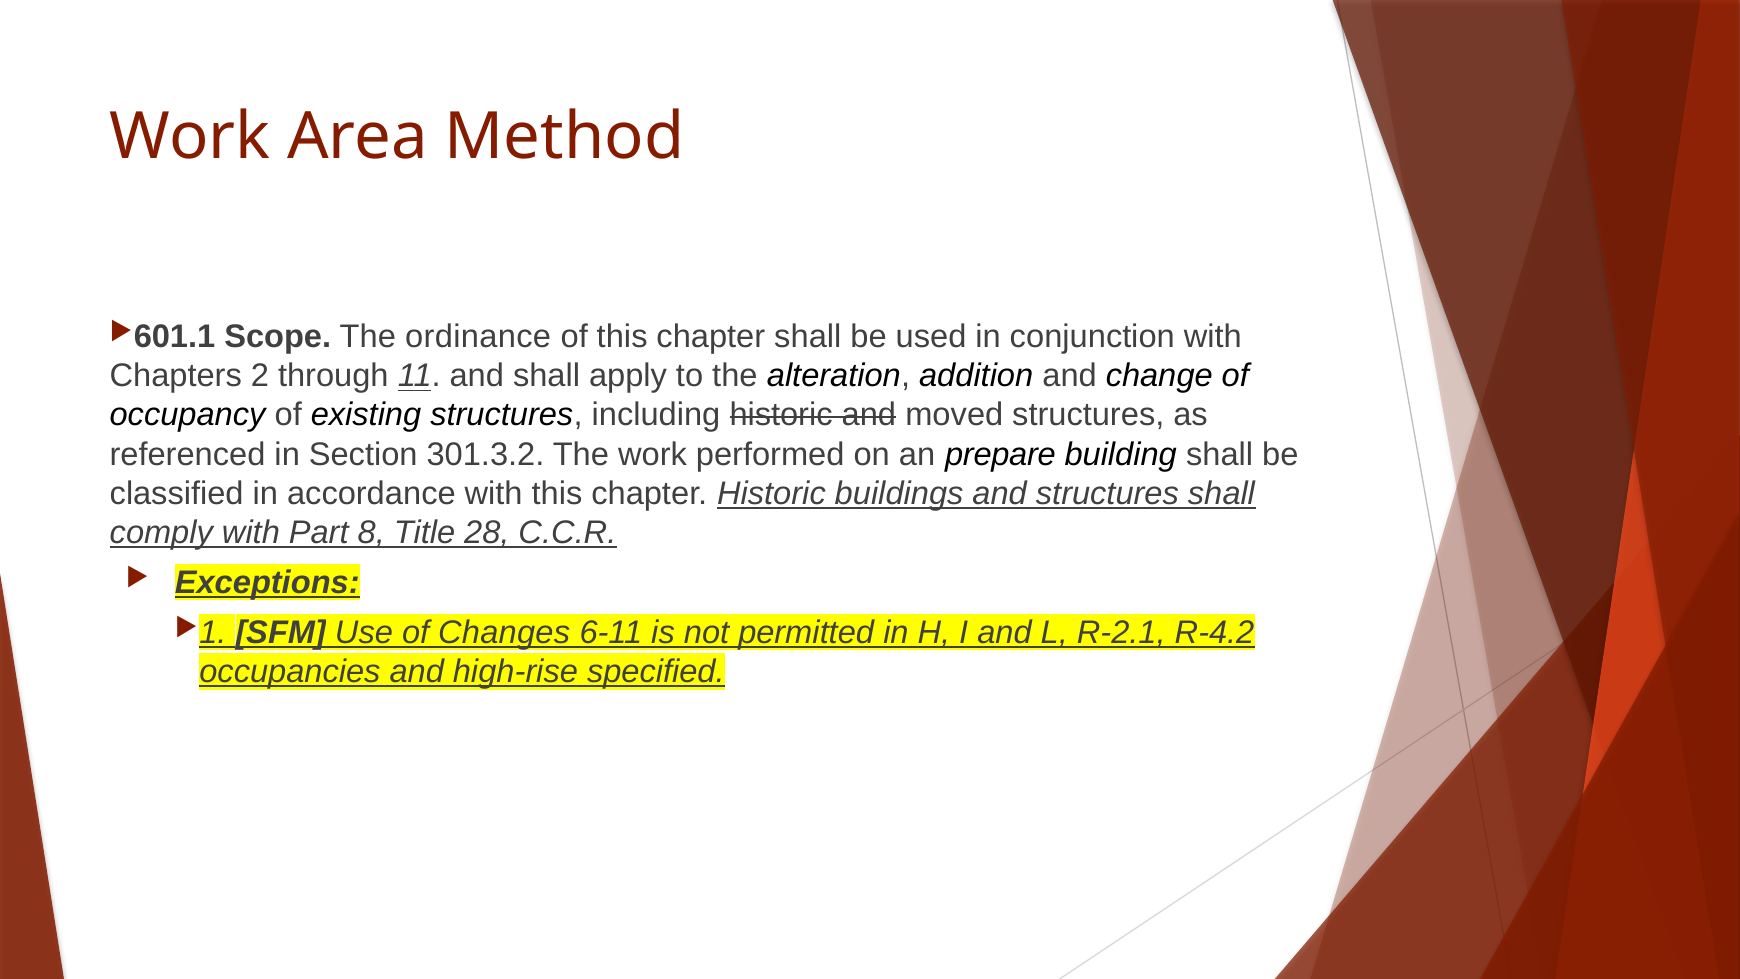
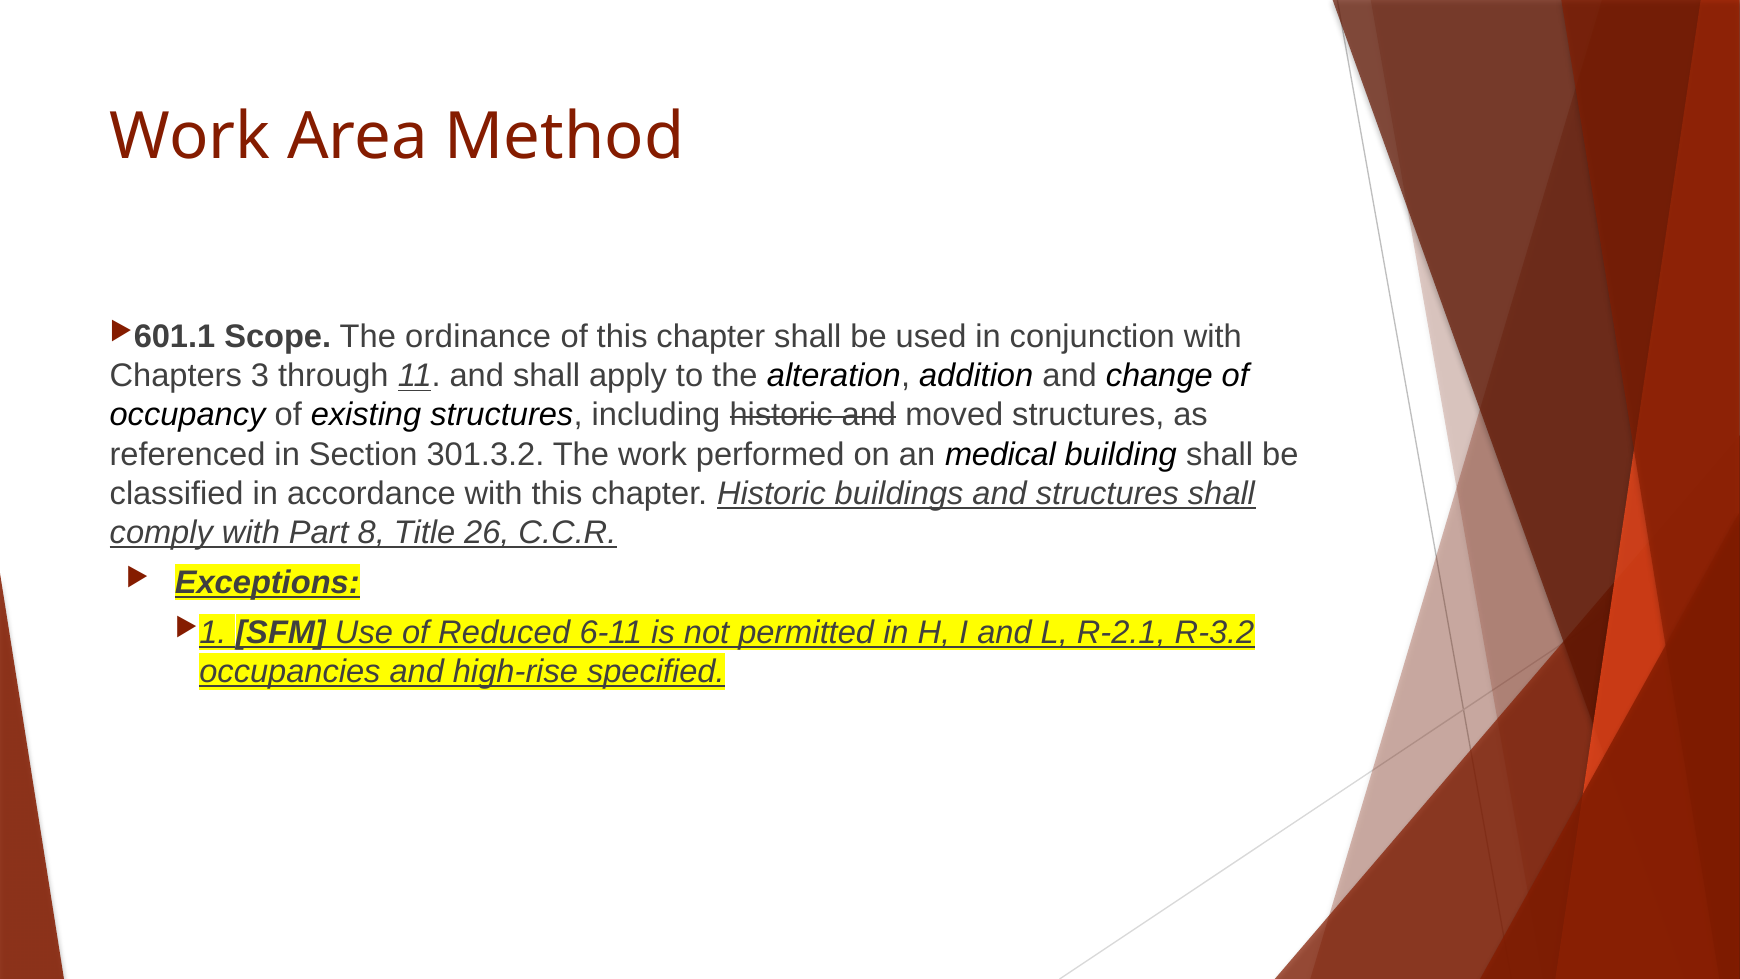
2: 2 -> 3
prepare: prepare -> medical
28: 28 -> 26
Changes: Changes -> Reduced
R-4.2: R-4.2 -> R-3.2
